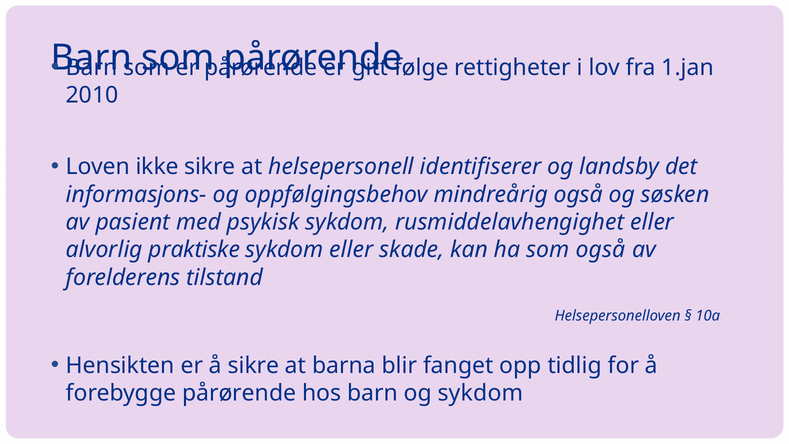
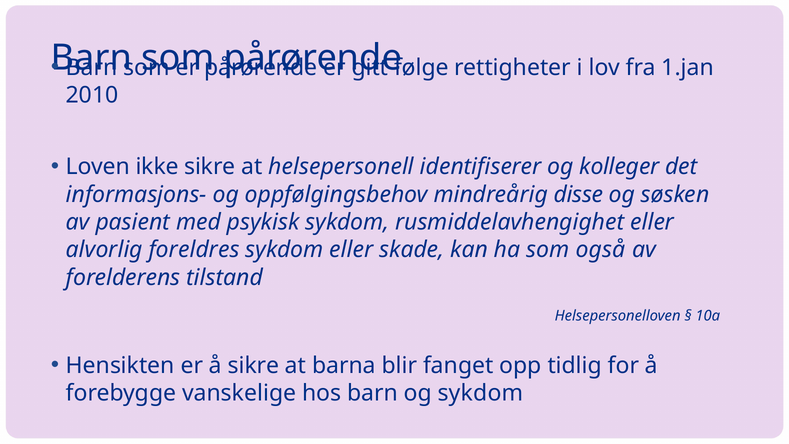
landsby: landsby -> kolleger
mindreårig også: også -> disse
praktiske: praktiske -> foreldres
forebygge pårørende: pårørende -> vanskelige
